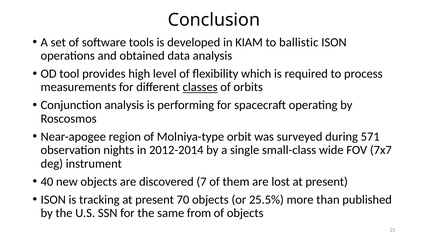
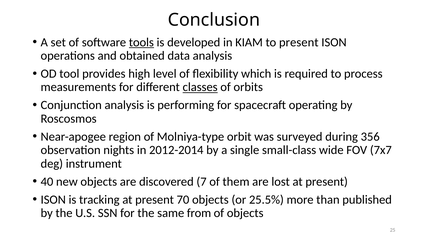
tools underline: none -> present
to ballistic: ballistic -> present
571: 571 -> 356
